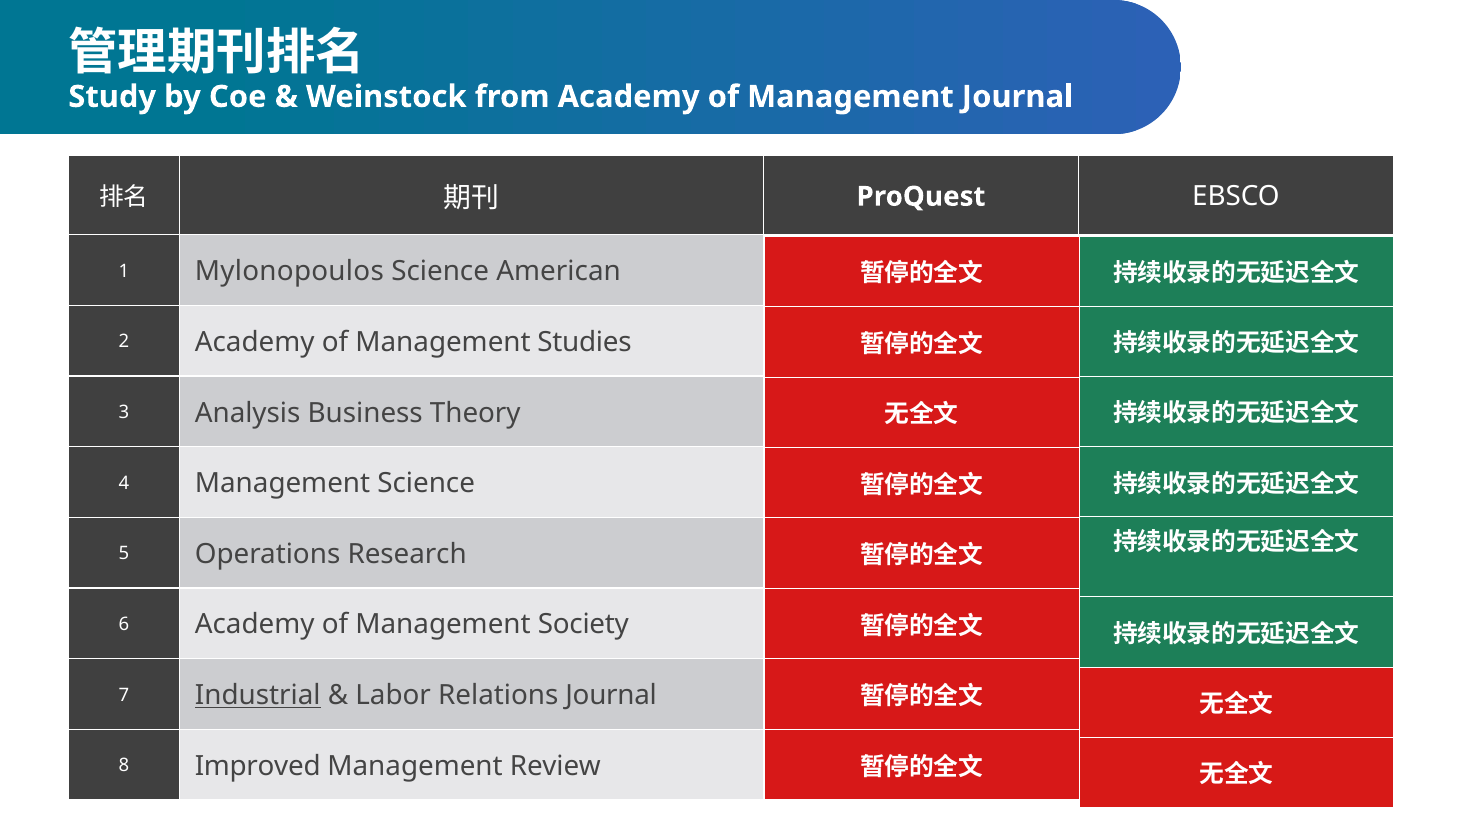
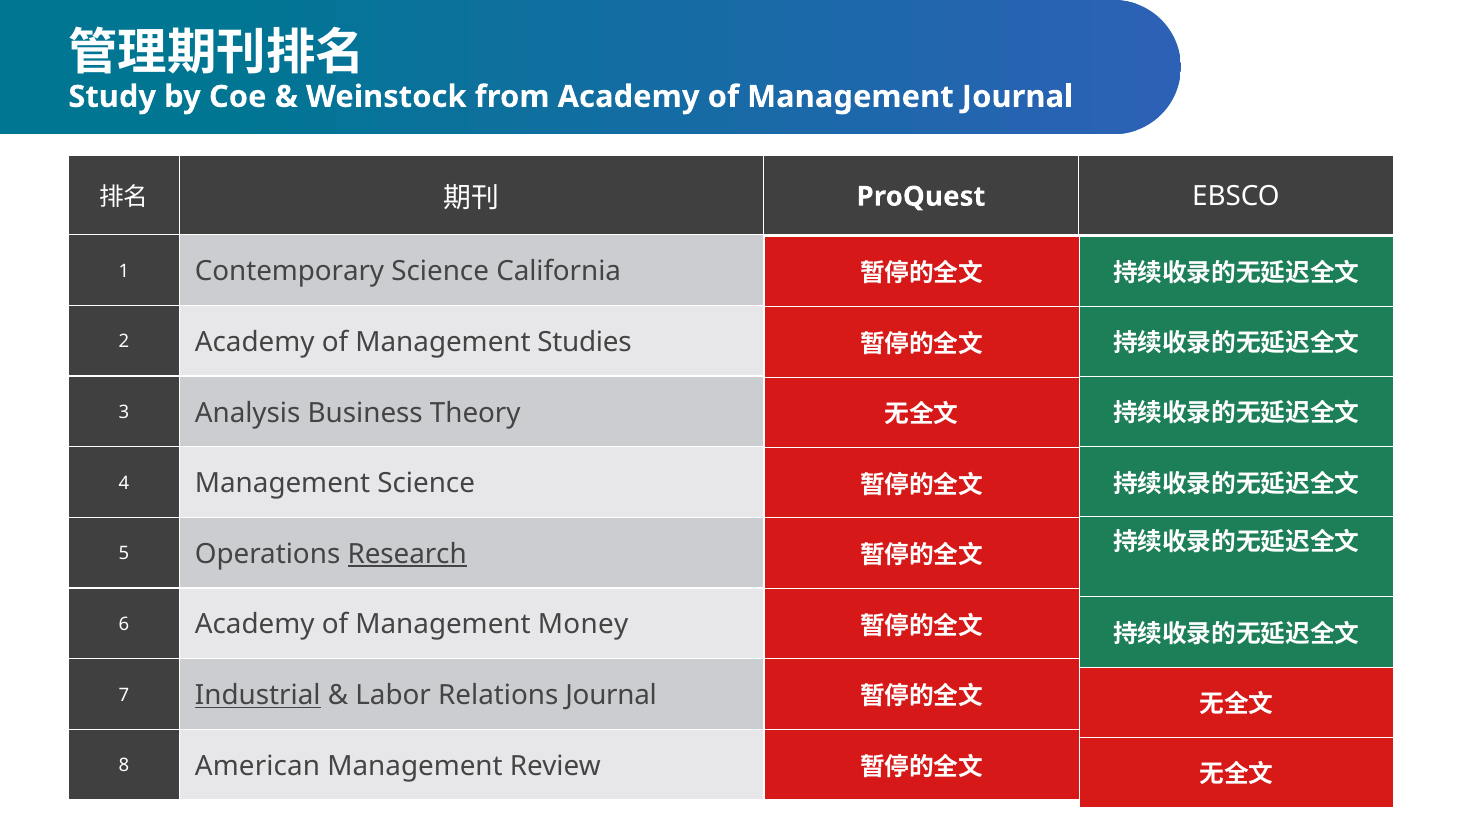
Mylonopoulos: Mylonopoulos -> Contemporary
American: American -> California
Research underline: none -> present
Society: Society -> Money
Improved: Improved -> American
